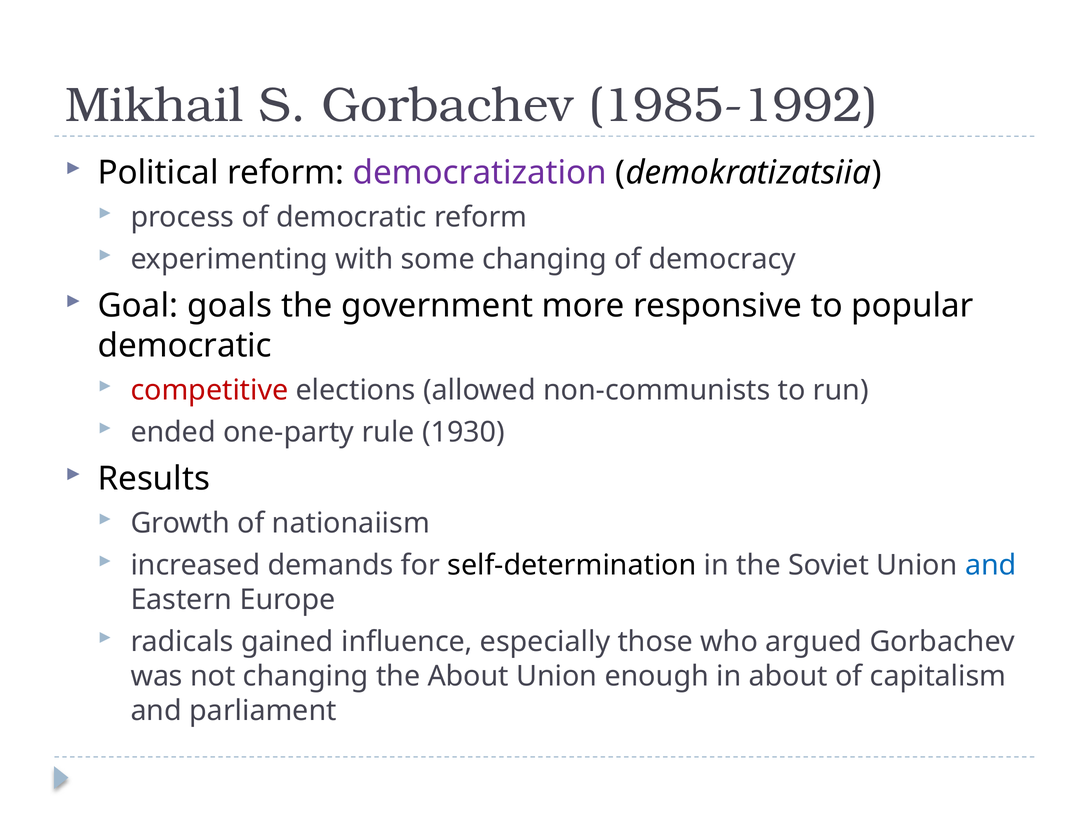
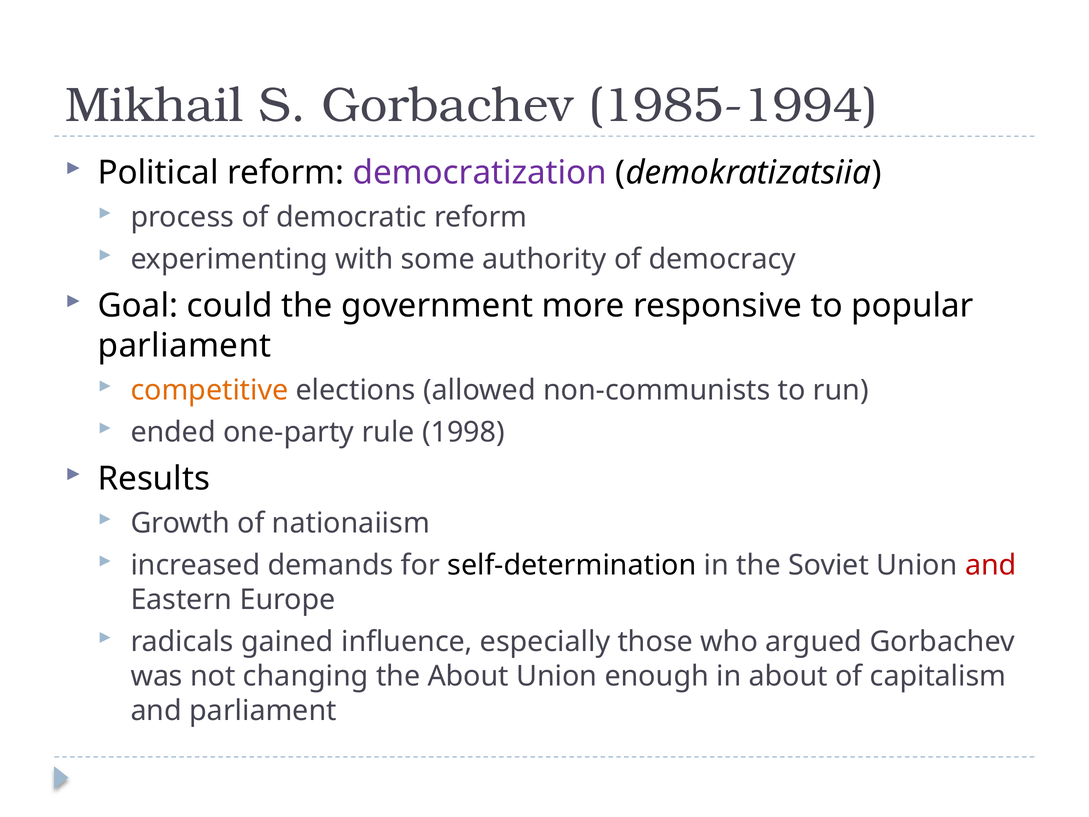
1985-1992: 1985-1992 -> 1985-1994
some changing: changing -> authority
goals: goals -> could
democratic at (185, 346): democratic -> parliament
competitive colour: red -> orange
1930: 1930 -> 1998
and at (991, 565) colour: blue -> red
